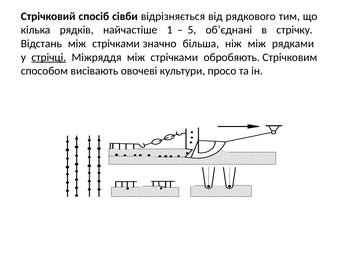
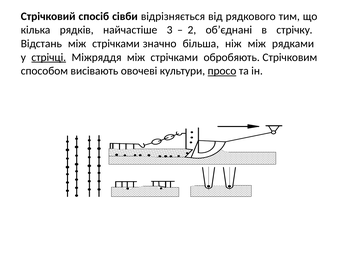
1: 1 -> 3
5: 5 -> 2
просо underline: none -> present
